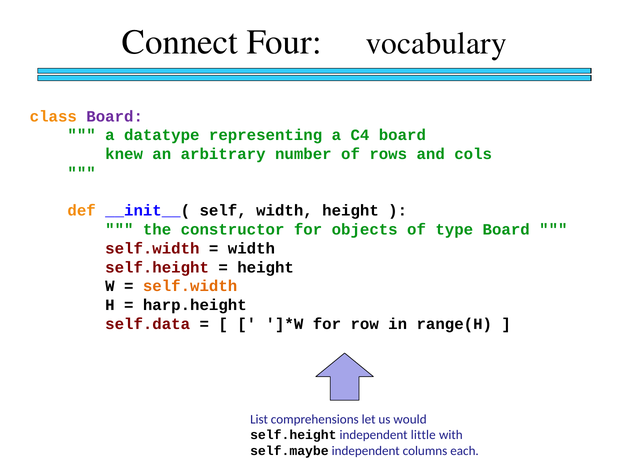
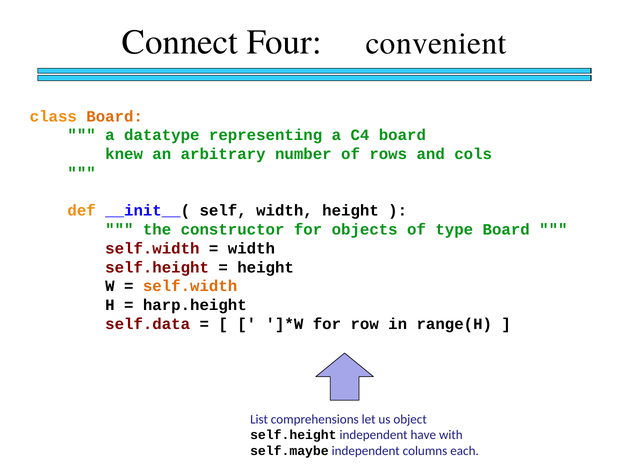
vocabulary: vocabulary -> convenient
Board at (115, 116) colour: purple -> orange
would: would -> object
little: little -> have
